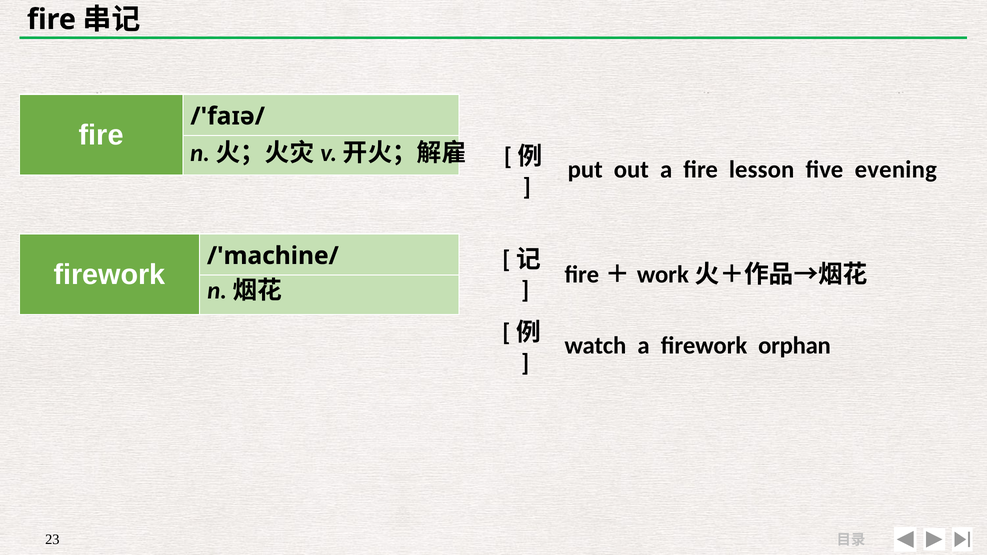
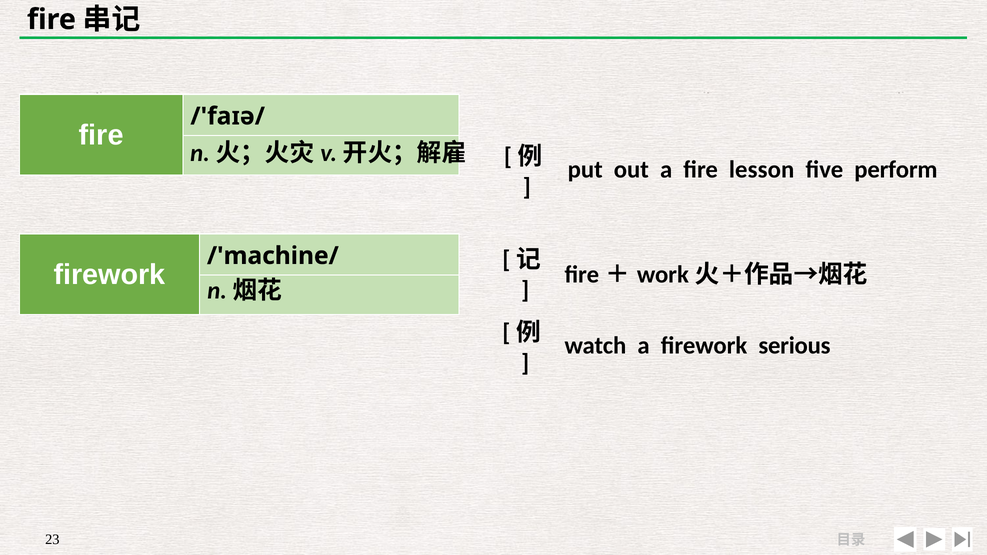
evening: evening -> perform
orphan: orphan -> serious
